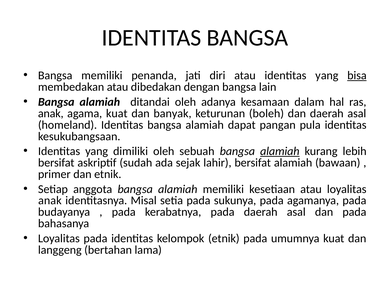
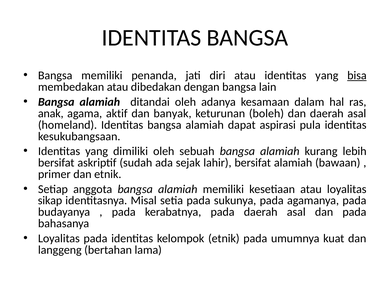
agama kuat: kuat -> aktif
pangan: pangan -> aspirasi
alamiah at (280, 151) underline: present -> none
anak at (50, 200): anak -> sikap
